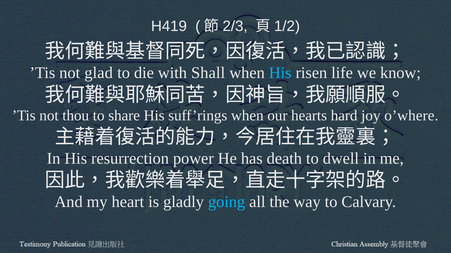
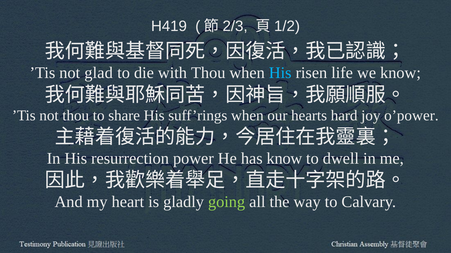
with Shall: Shall -> Thou
o’where: o’where -> o’power
has death: death -> know
going colour: light blue -> light green
